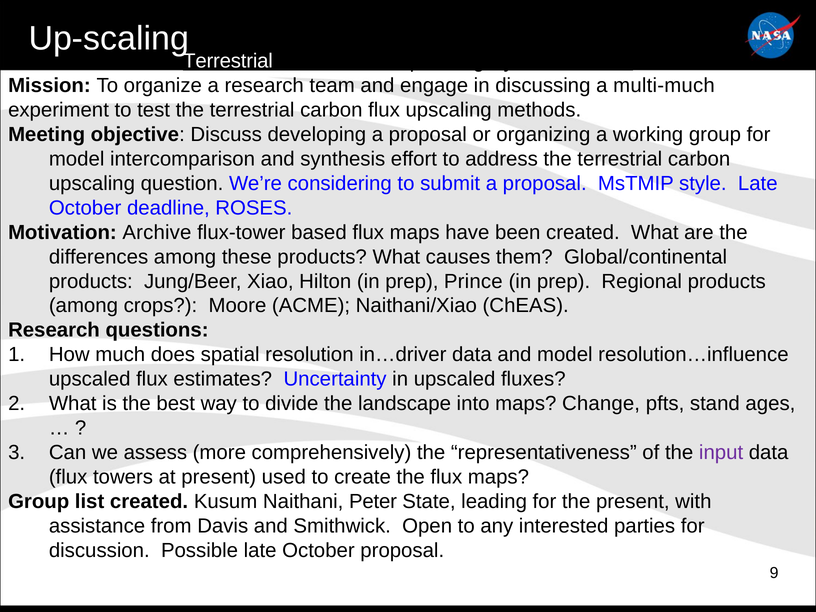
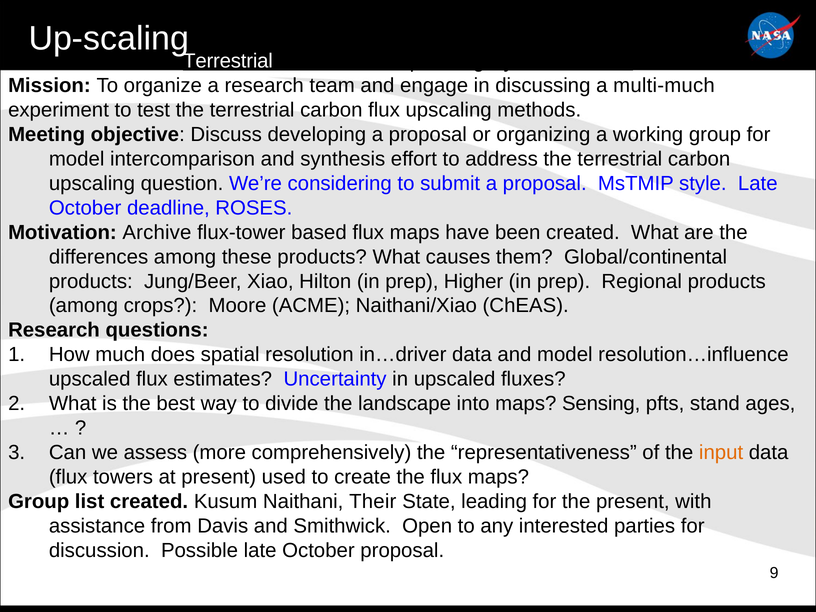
Prince: Prince -> Higher
Change: Change -> Sensing
input colour: purple -> orange
Peter: Peter -> Their
